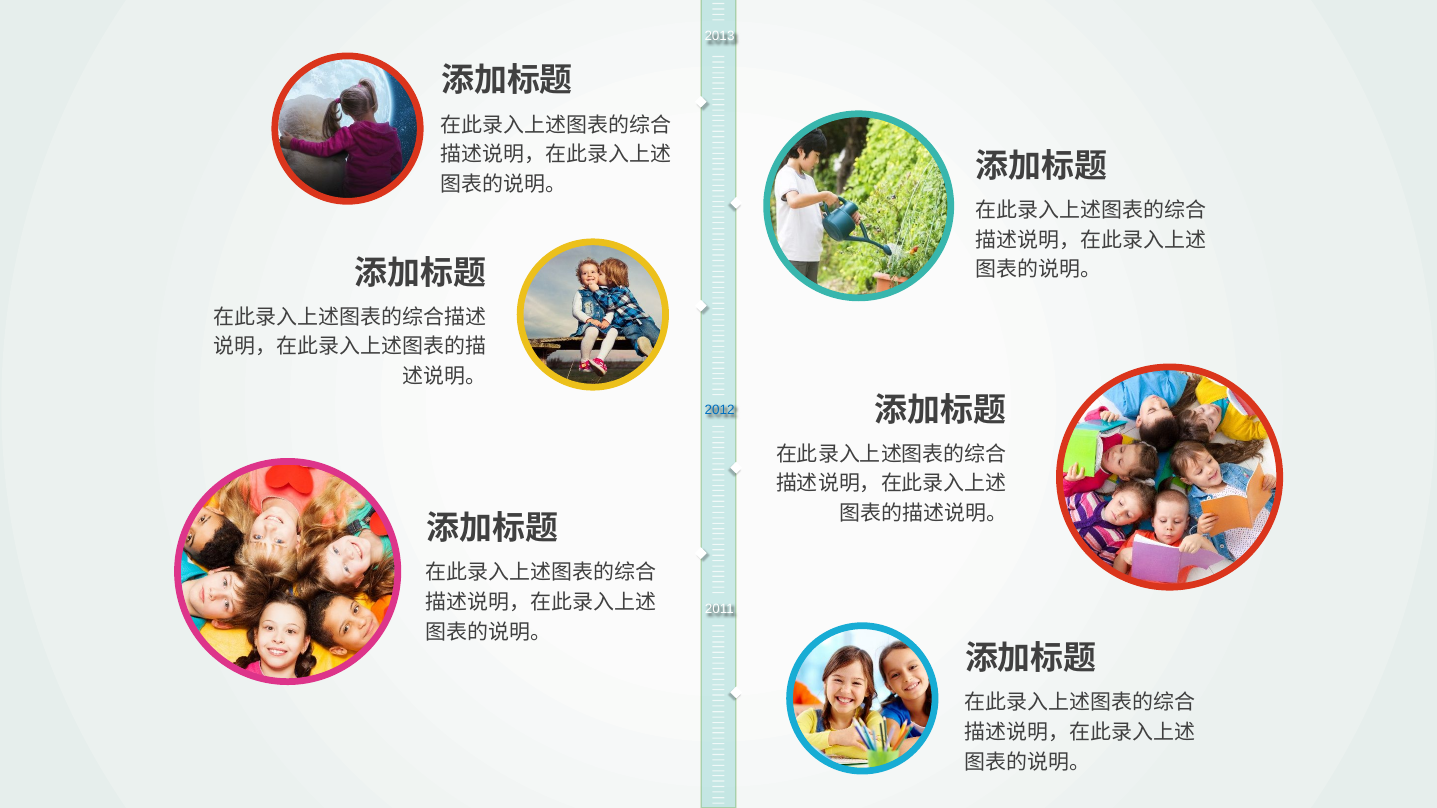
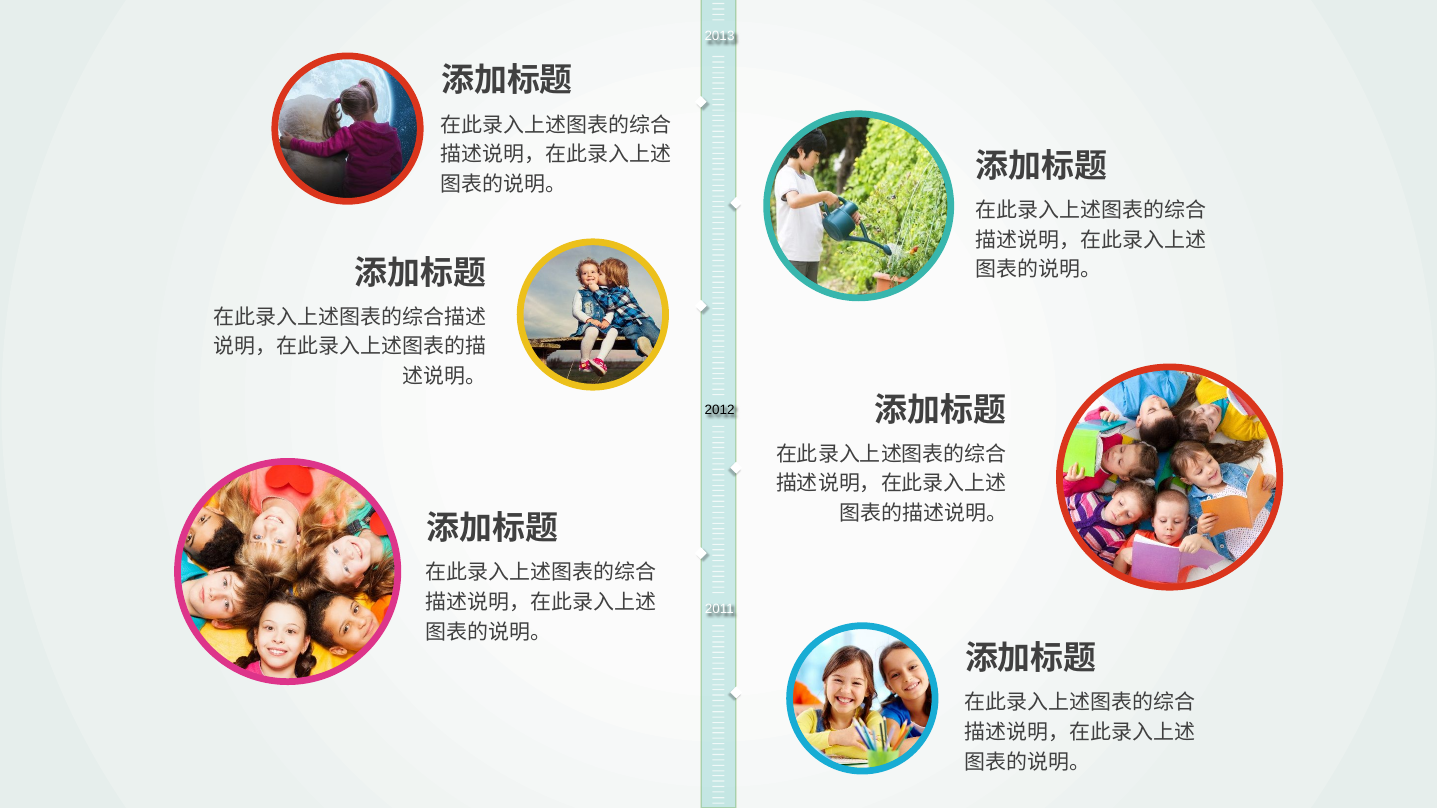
2012 colour: blue -> black
